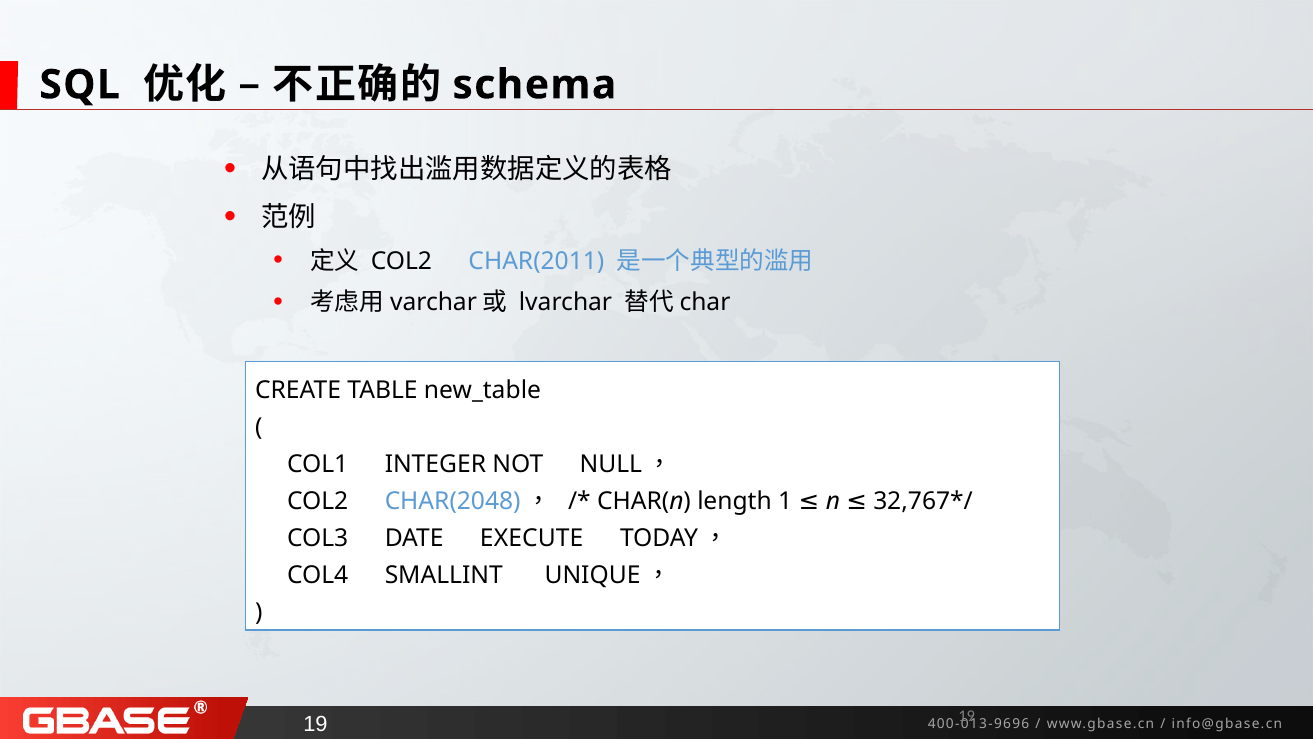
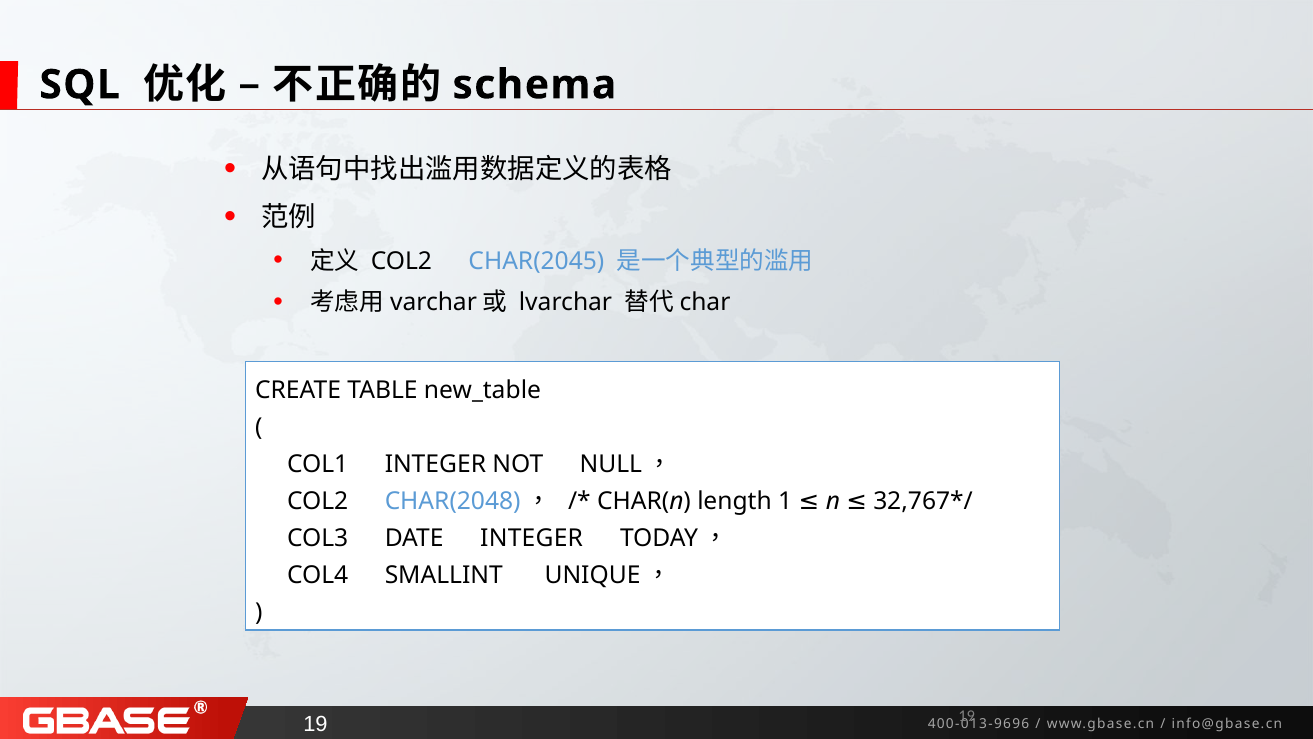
CHAR(2011: CHAR(2011 -> CHAR(2045
DATE EXECUTE: EXECUTE -> INTEGER
